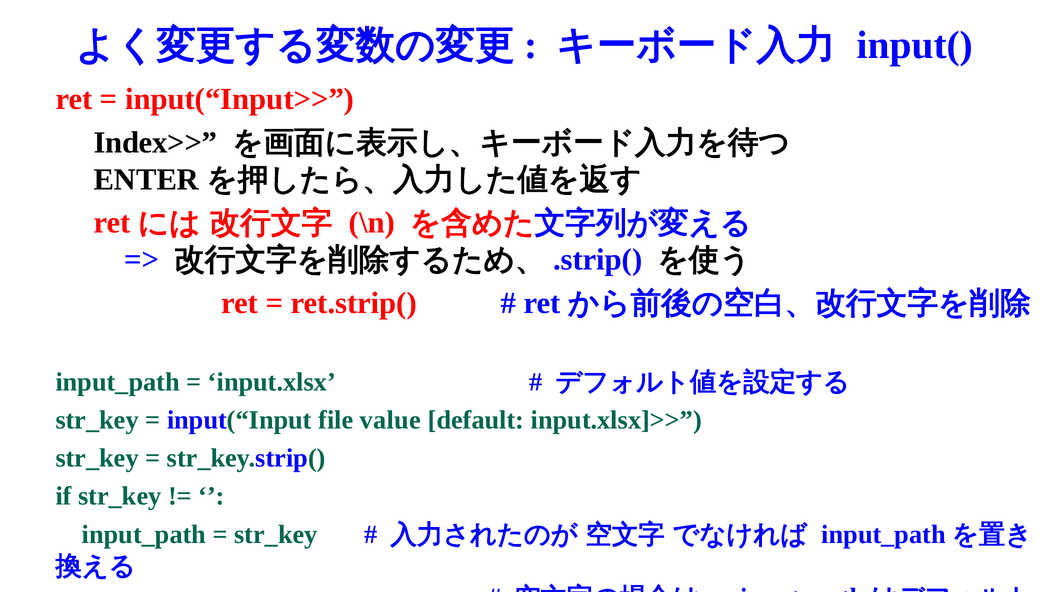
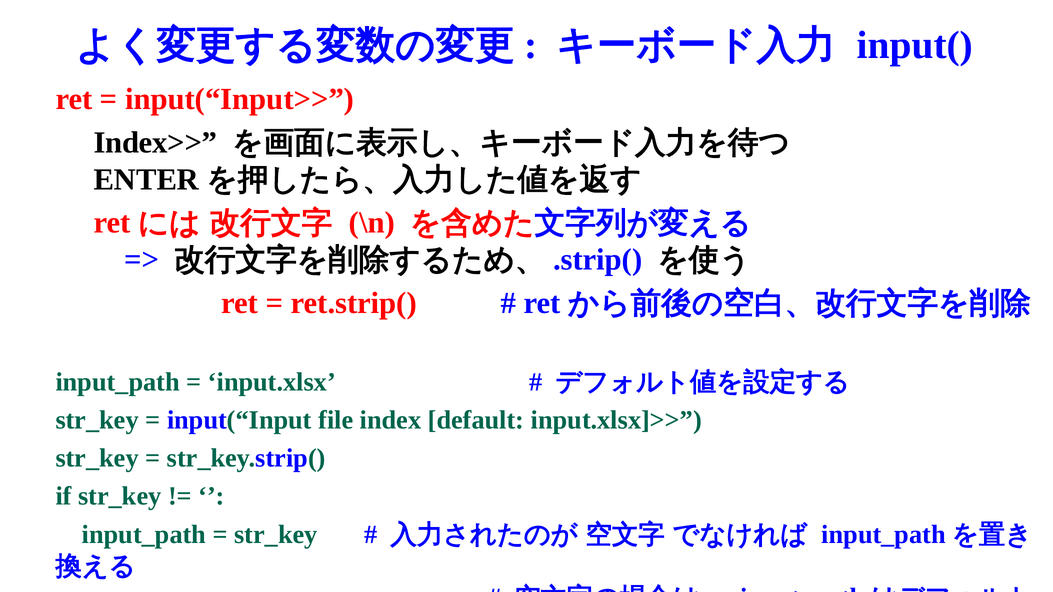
value: value -> index
